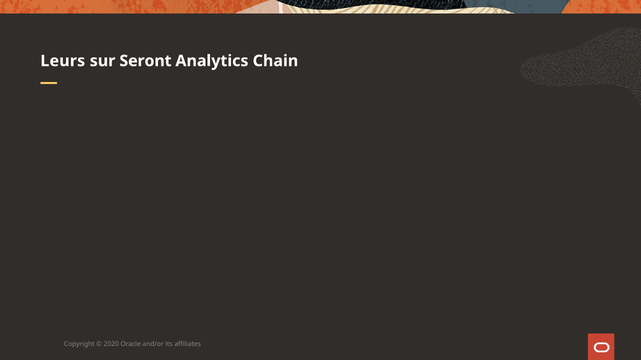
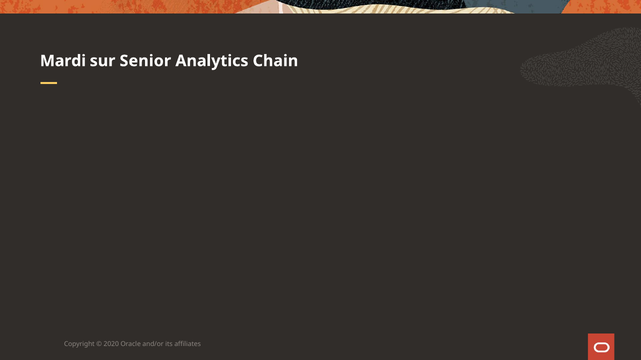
Leurs: Leurs -> Mardi
Seront: Seront -> Senior
